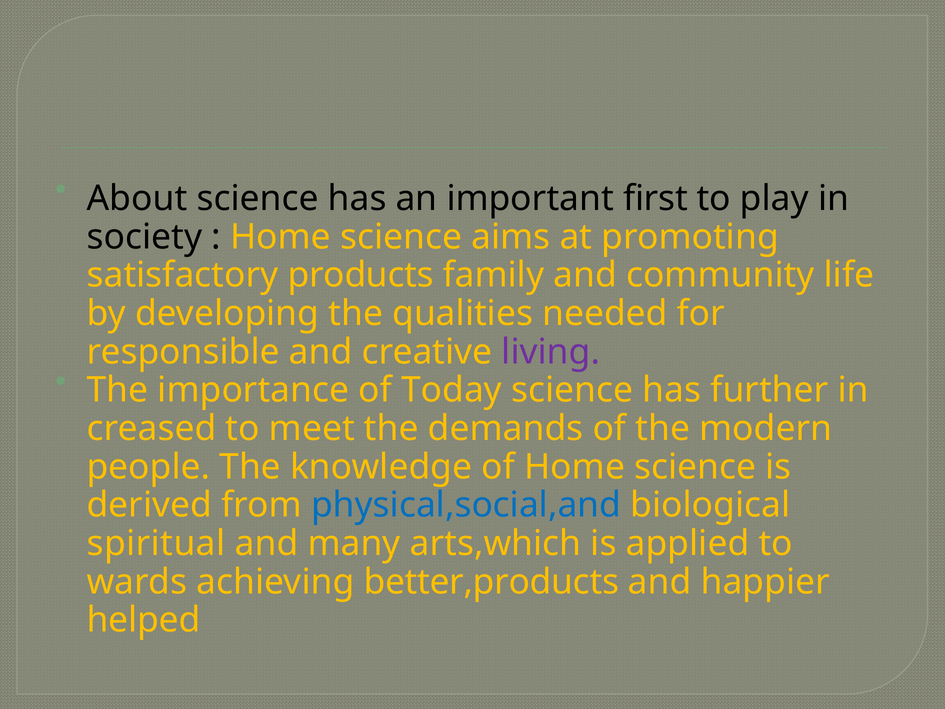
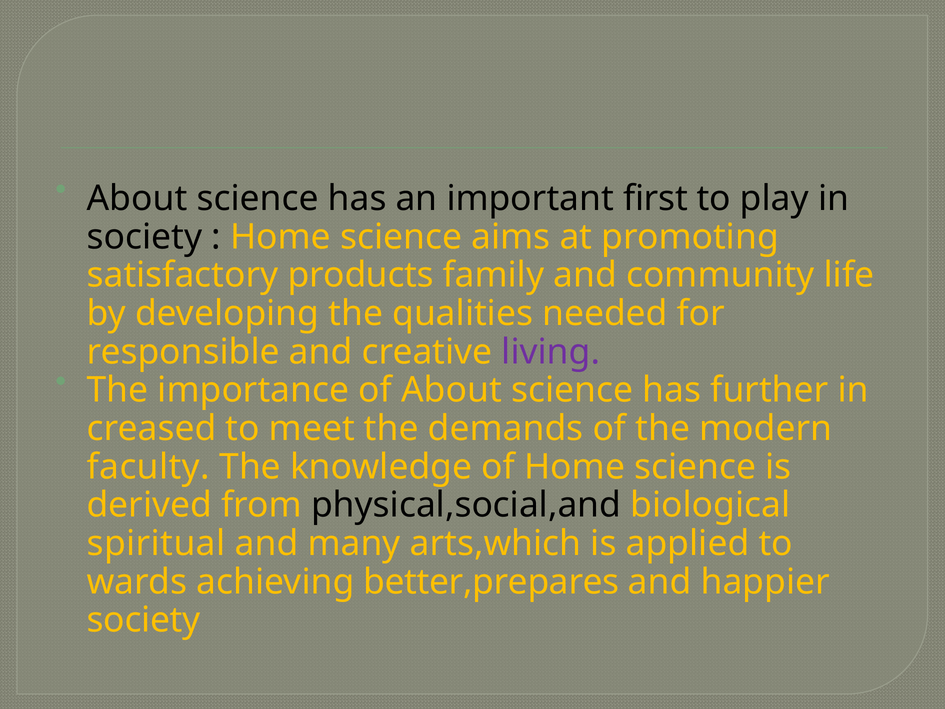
of Today: Today -> About
people: people -> faculty
physical,social,and colour: blue -> black
better,products: better,products -> better,prepares
helped at (144, 620): helped -> society
